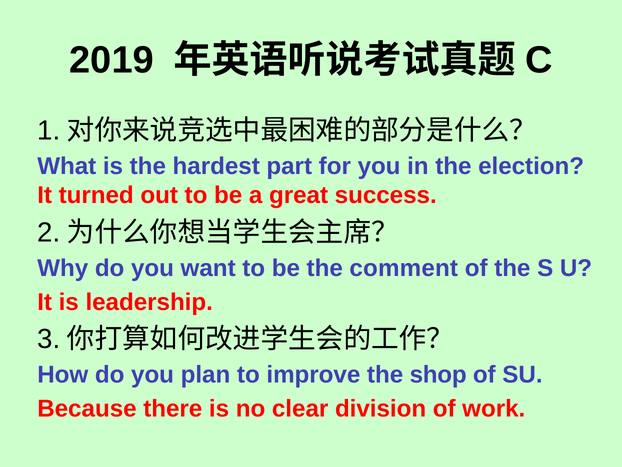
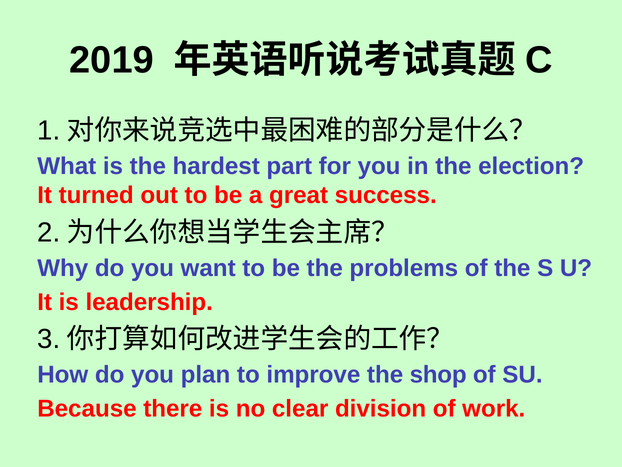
comment: comment -> problems
